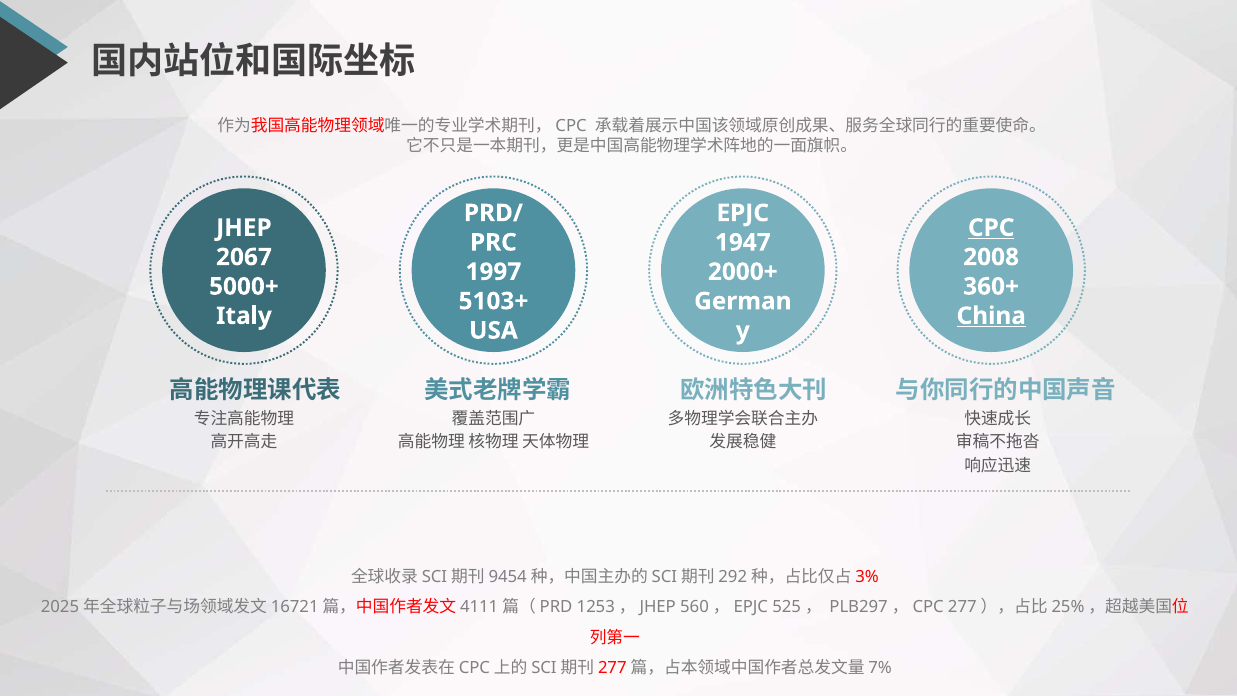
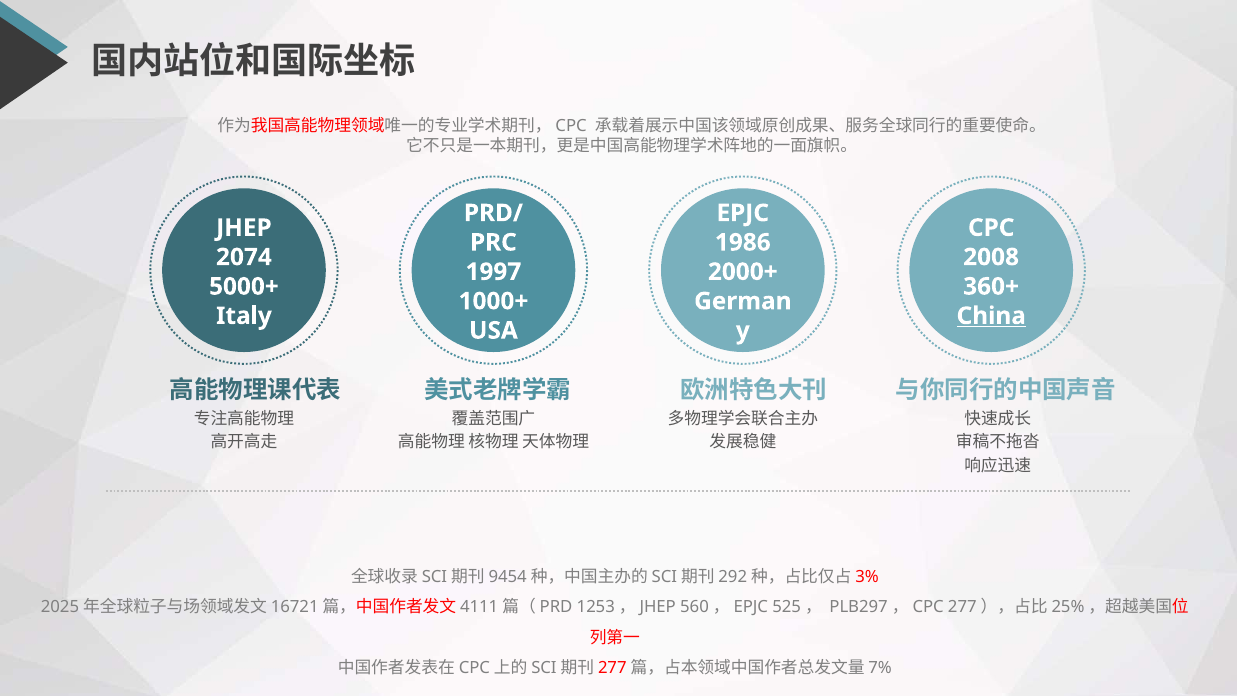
CPC underline: present -> none
1947: 1947 -> 1986
2067: 2067 -> 2074
5103+: 5103+ -> 1000+
